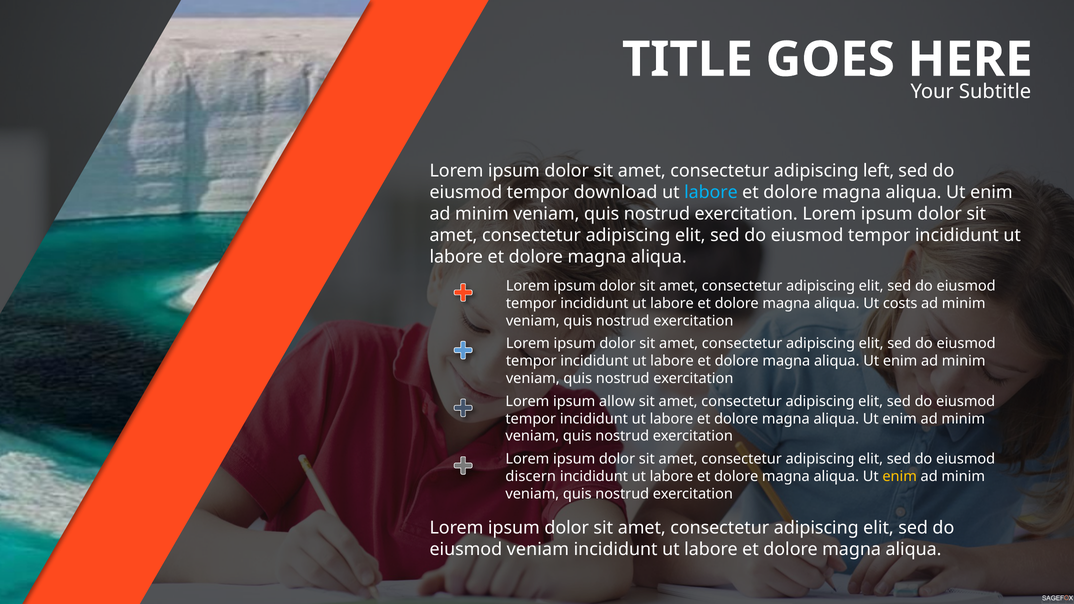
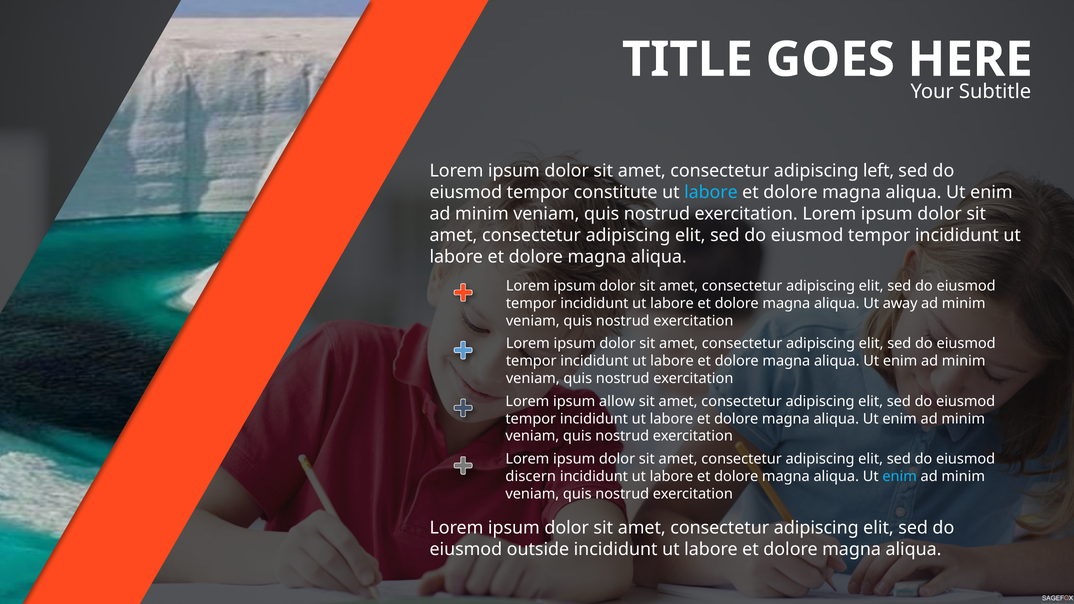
download: download -> constitute
costs: costs -> away
enim at (900, 476) colour: yellow -> light blue
eiusmod veniam: veniam -> outside
